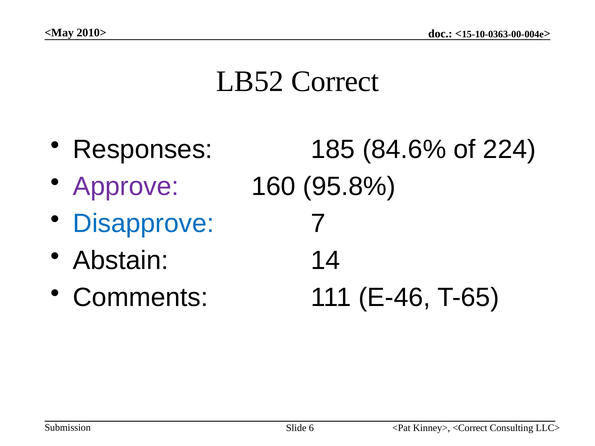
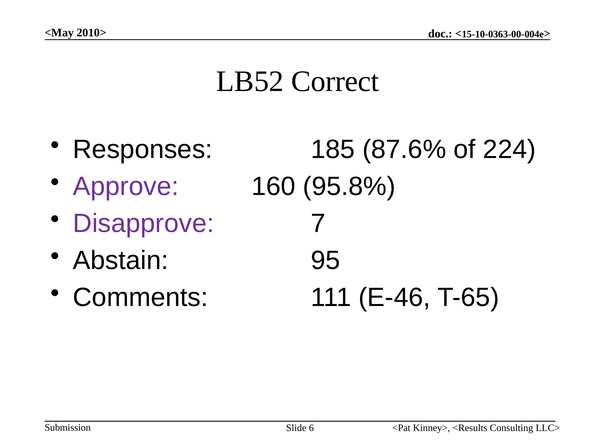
84.6%: 84.6% -> 87.6%
Disapprove colour: blue -> purple
14: 14 -> 95
<Correct: <Correct -> <Results
